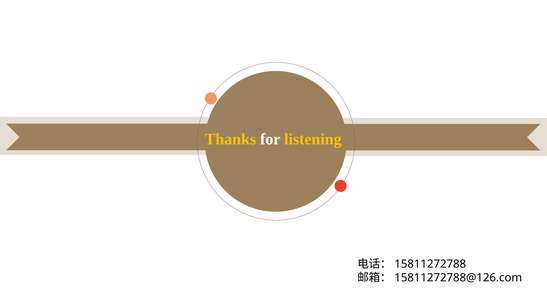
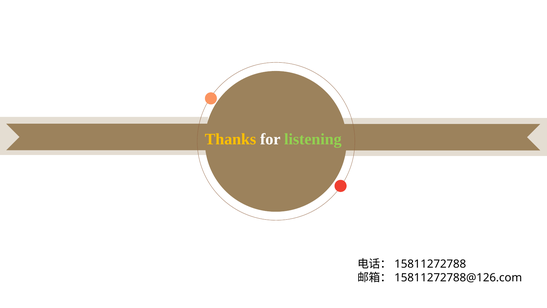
listening colour: yellow -> light green
